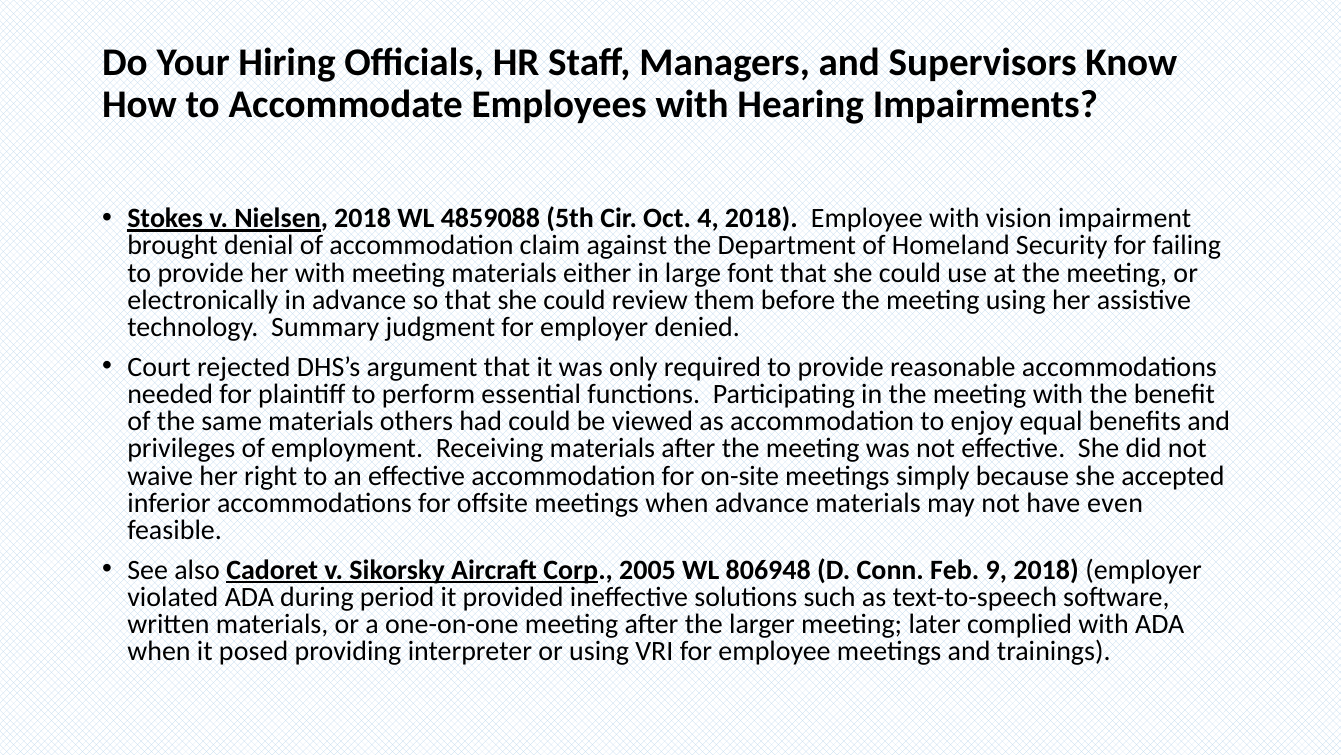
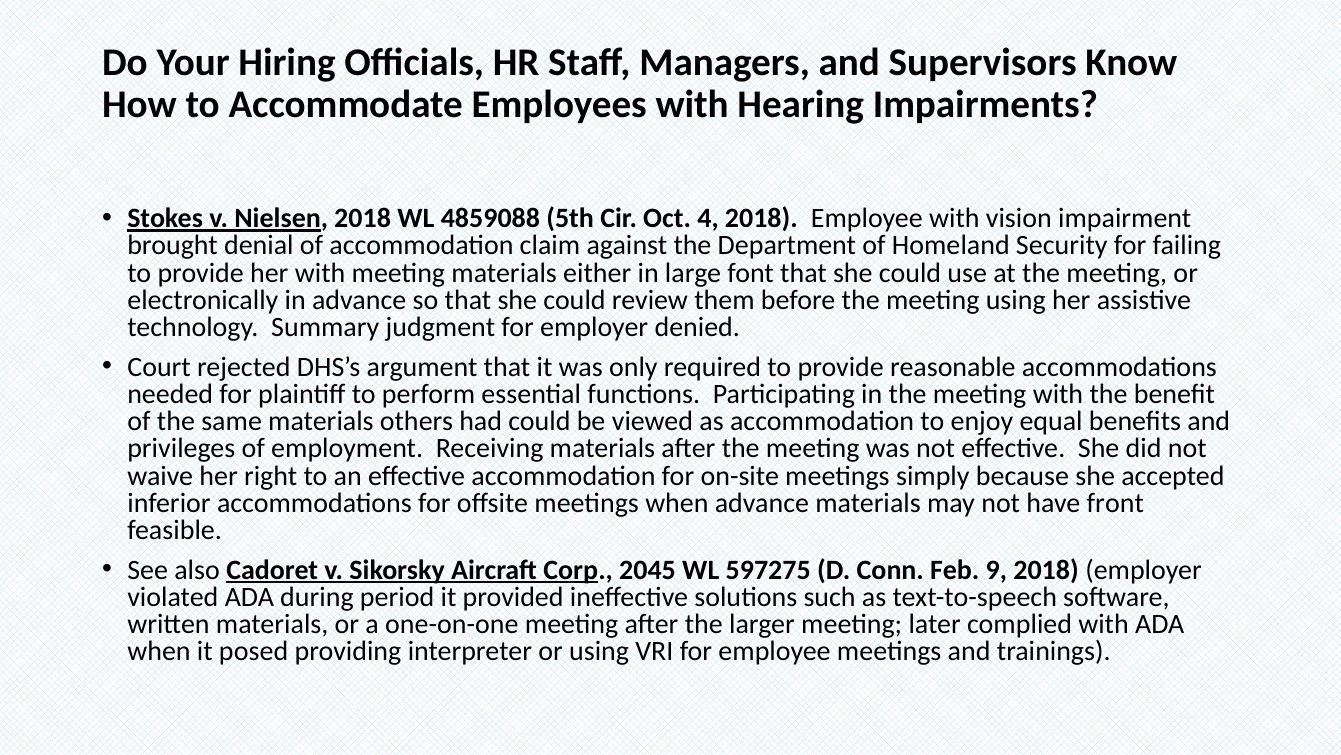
even: even -> front
2005: 2005 -> 2045
806948: 806948 -> 597275
